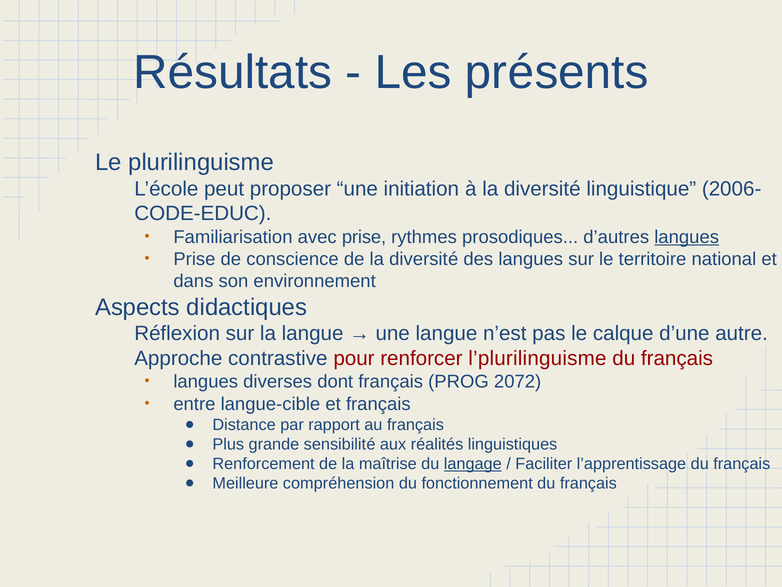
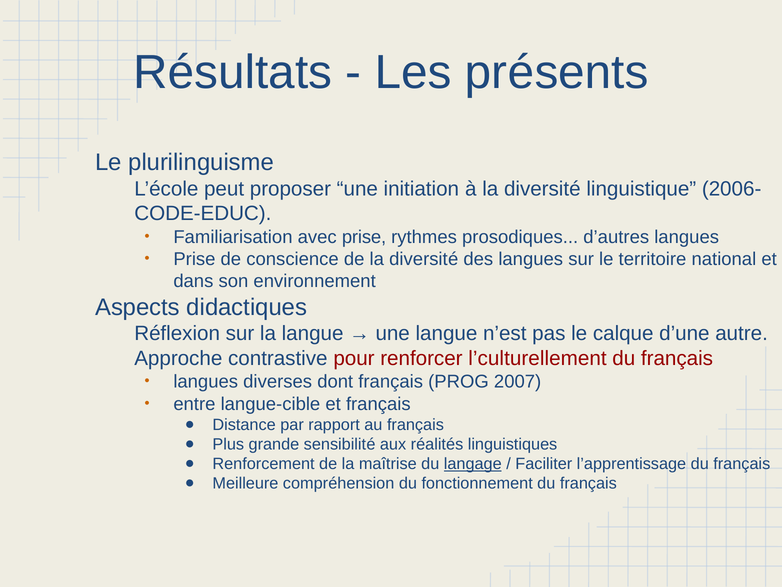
langues at (687, 237) underline: present -> none
l’plurilinguisme: l’plurilinguisme -> l’culturellement
2072: 2072 -> 2007
